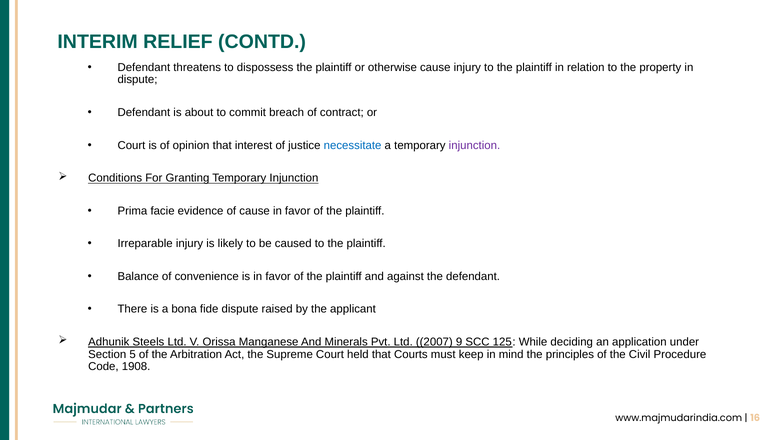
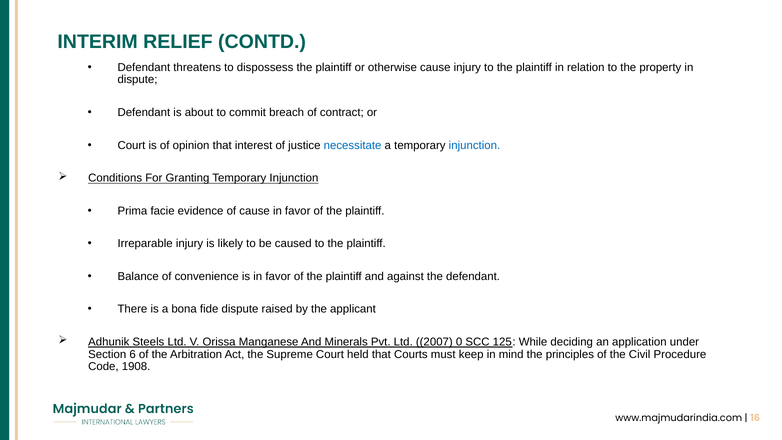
injunction at (474, 145) colour: purple -> blue
9: 9 -> 0
5: 5 -> 6
